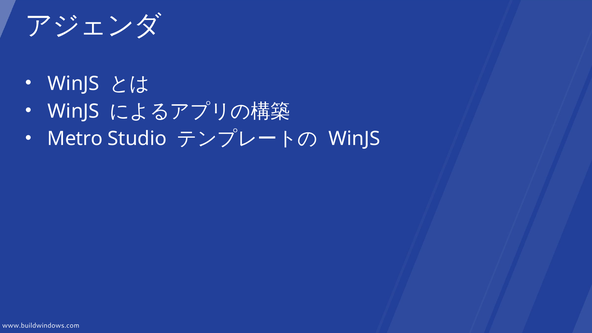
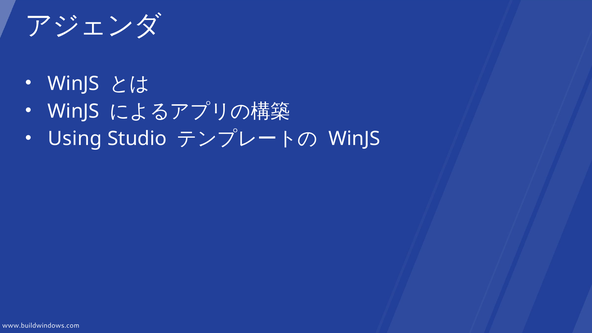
Metro: Metro -> Using
